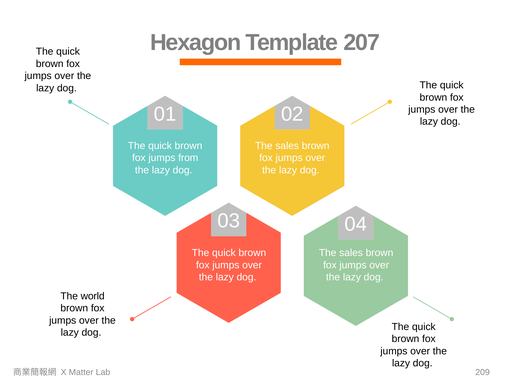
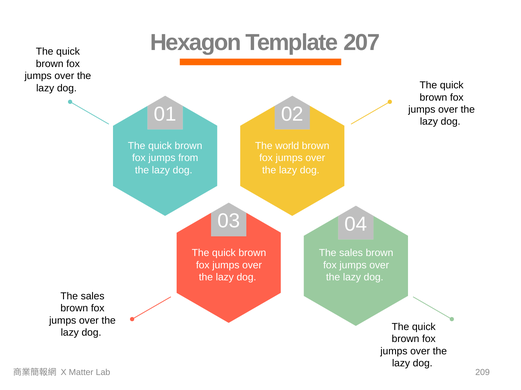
sales at (287, 146): sales -> world
world at (93, 297): world -> sales
